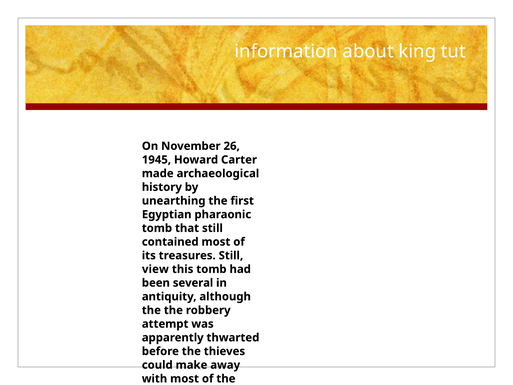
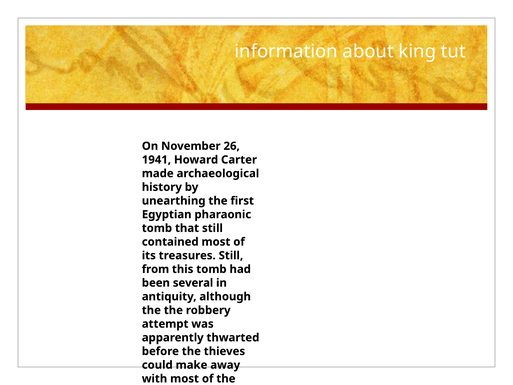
1945: 1945 -> 1941
view: view -> from
